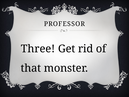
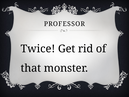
Three: Three -> Twice
